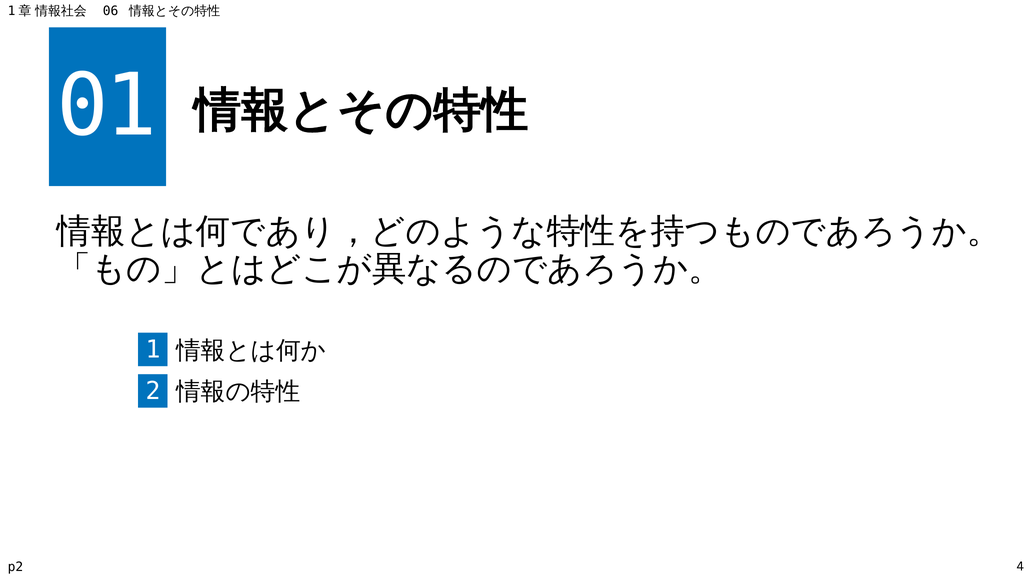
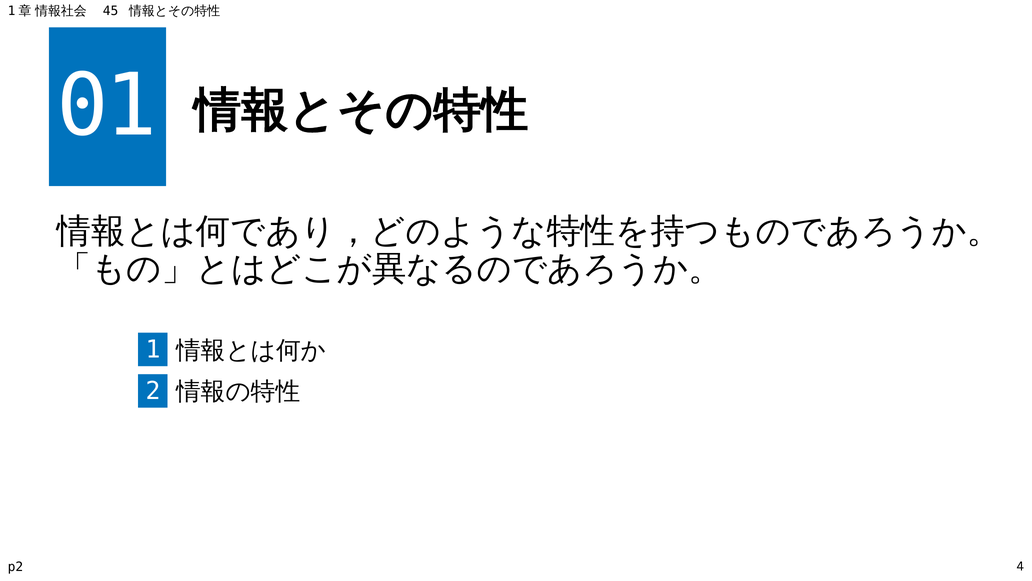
06: 06 -> 45
